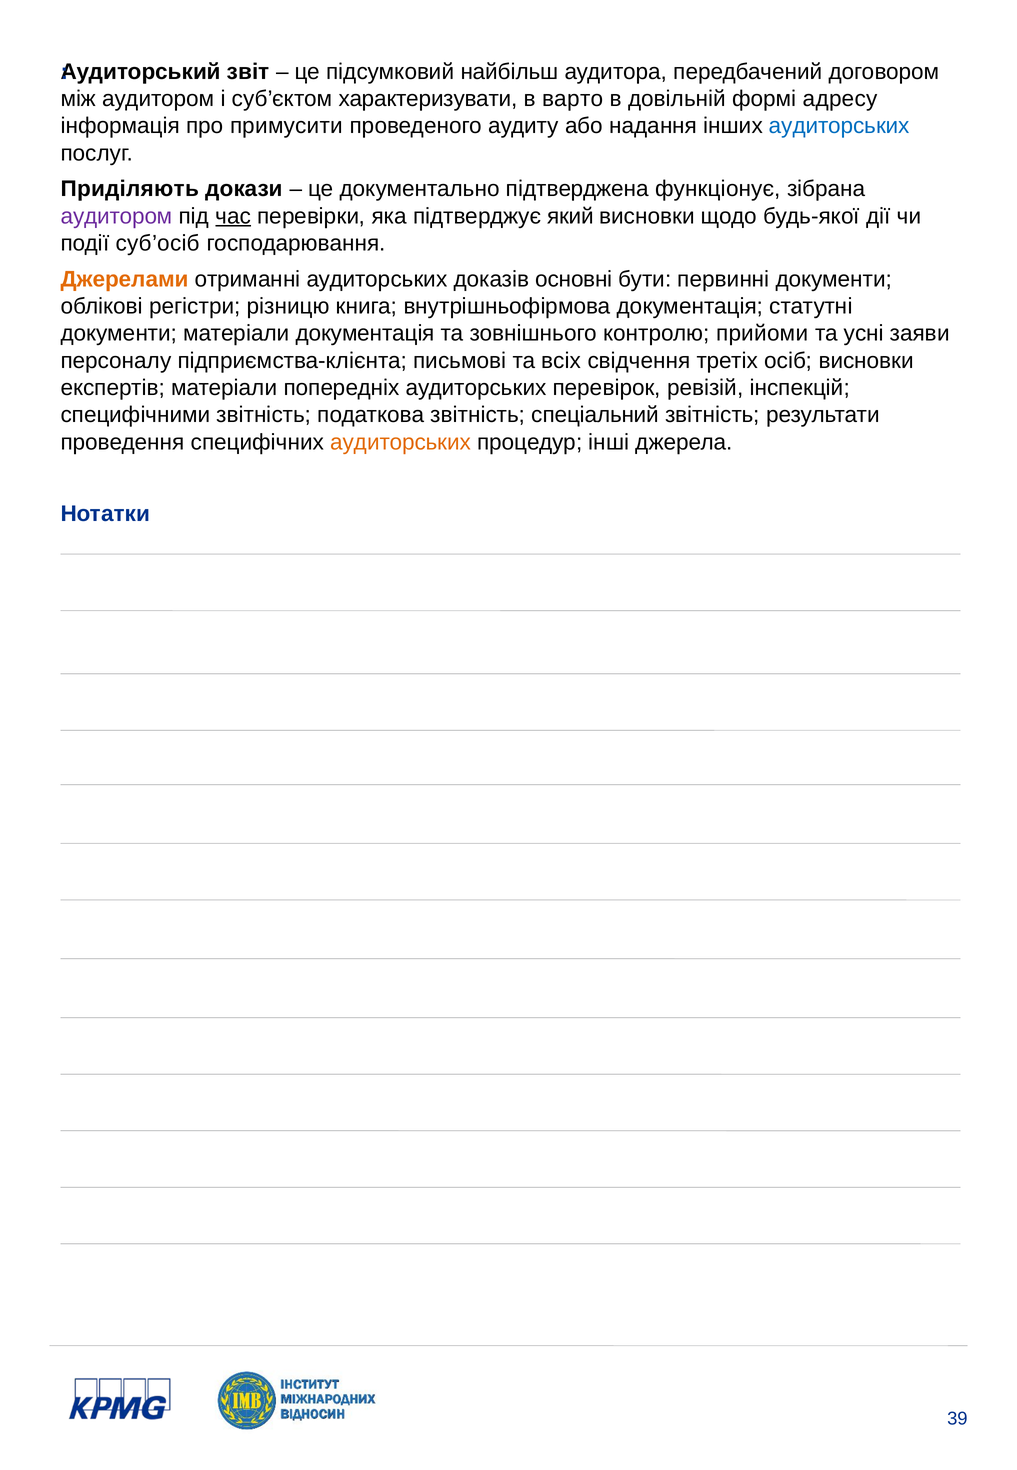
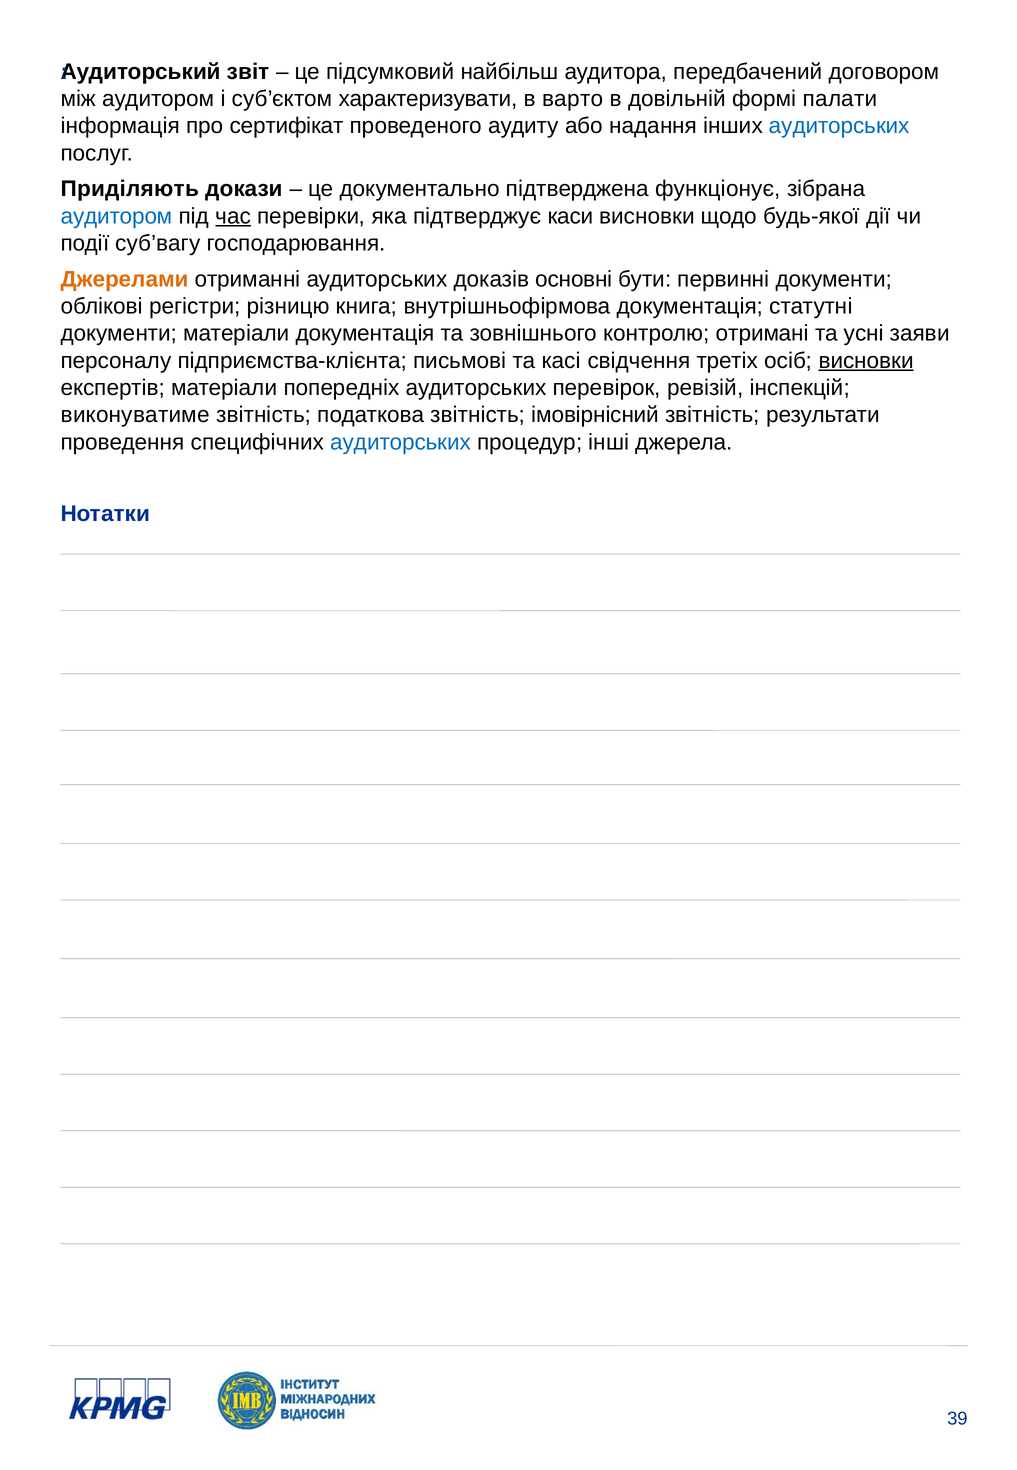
адресу: адресу -> палати
примусити: примусити -> сертифікат
аудитором at (117, 216) colour: purple -> blue
який: який -> каси
суб’осіб: суб’осіб -> суб’вагу
прийоми: прийоми -> отримані
всіх: всіх -> касі
висновки at (866, 360) underline: none -> present
специфічними: специфічними -> виконуватиме
спеціальний: спеціальний -> імовірнісний
аудиторських at (401, 442) colour: orange -> blue
